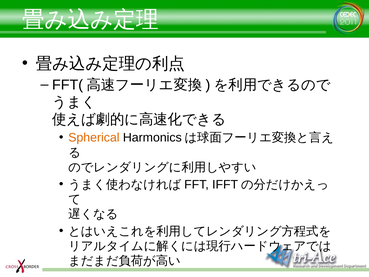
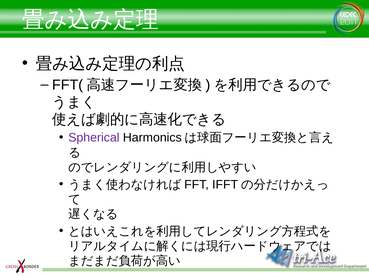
Spherical colour: orange -> purple
